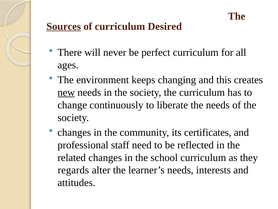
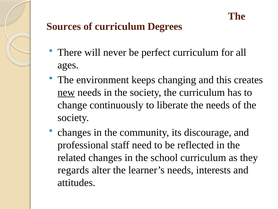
Sources underline: present -> none
Desired: Desired -> Degrees
certificates: certificates -> discourage
